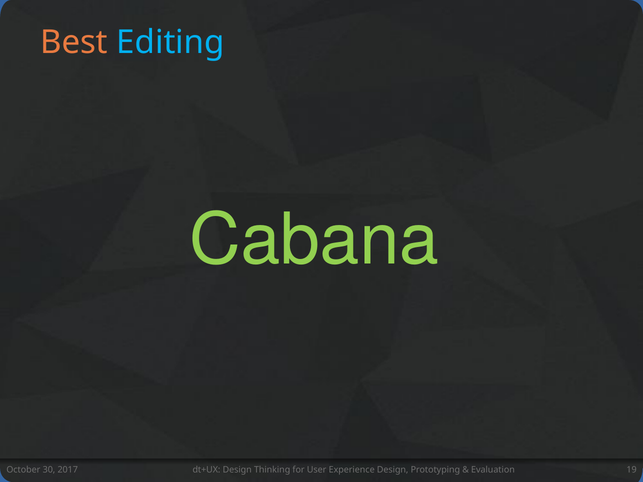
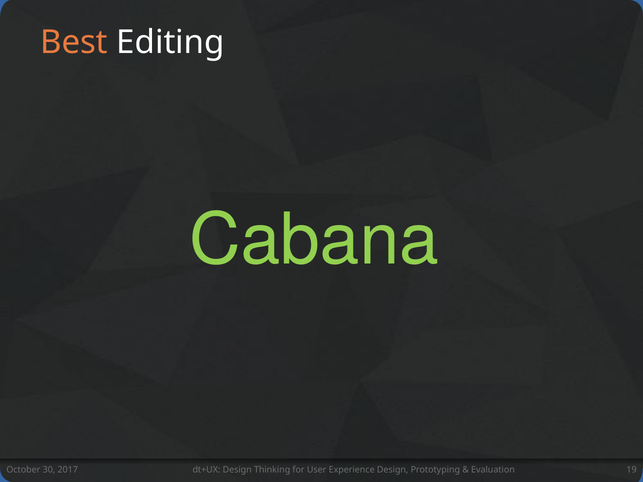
Editing colour: light blue -> white
